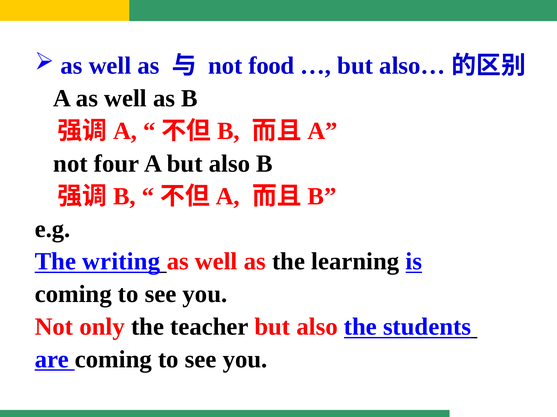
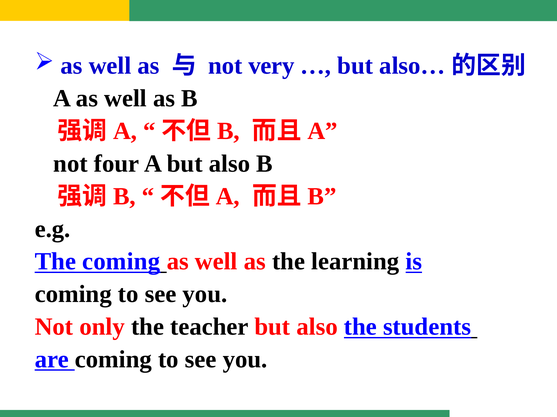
food: food -> very
The writing: writing -> coming
